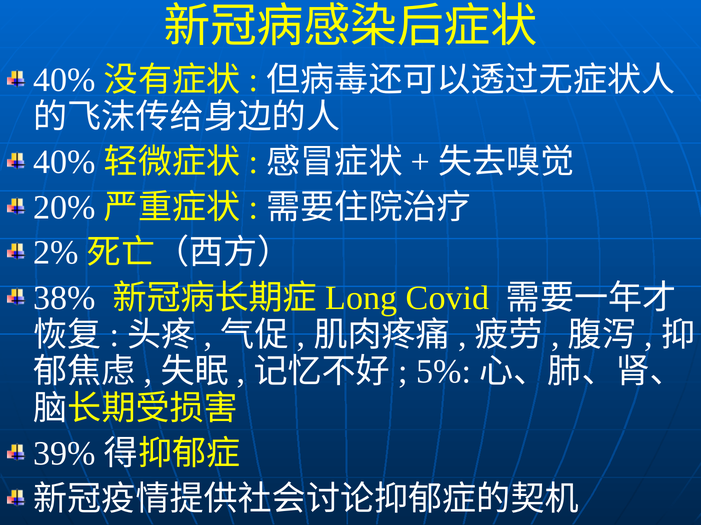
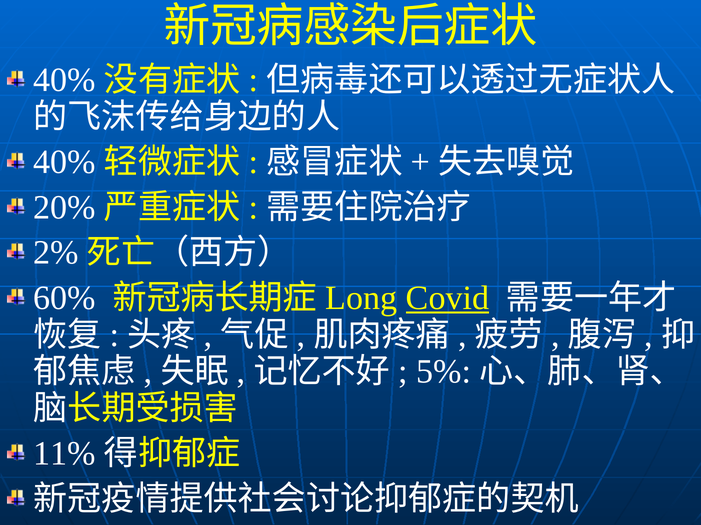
38%: 38% -> 60%
Covid underline: none -> present
39%: 39% -> 11%
